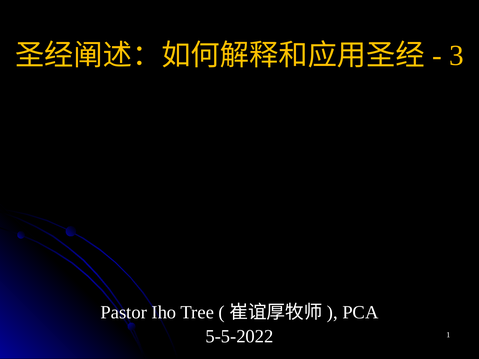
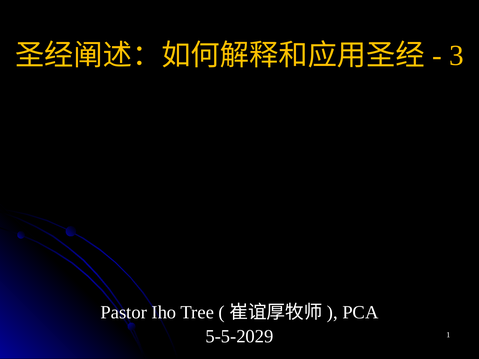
5-5-2022: 5-5-2022 -> 5-5-2029
